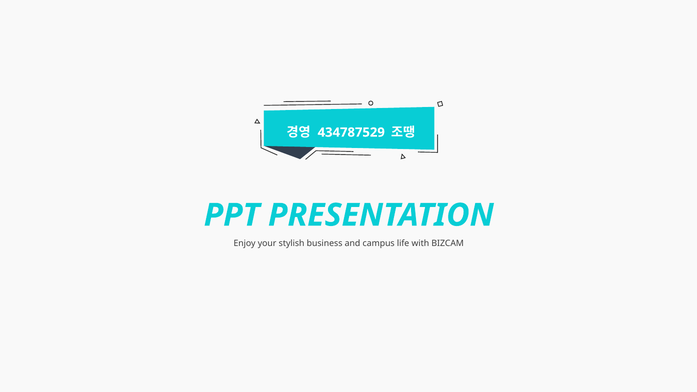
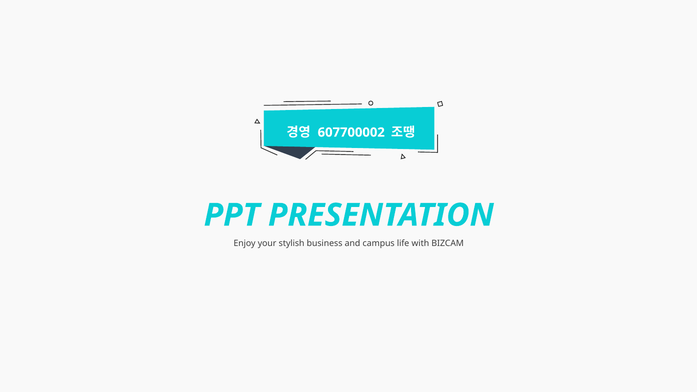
434787529: 434787529 -> 607700002
